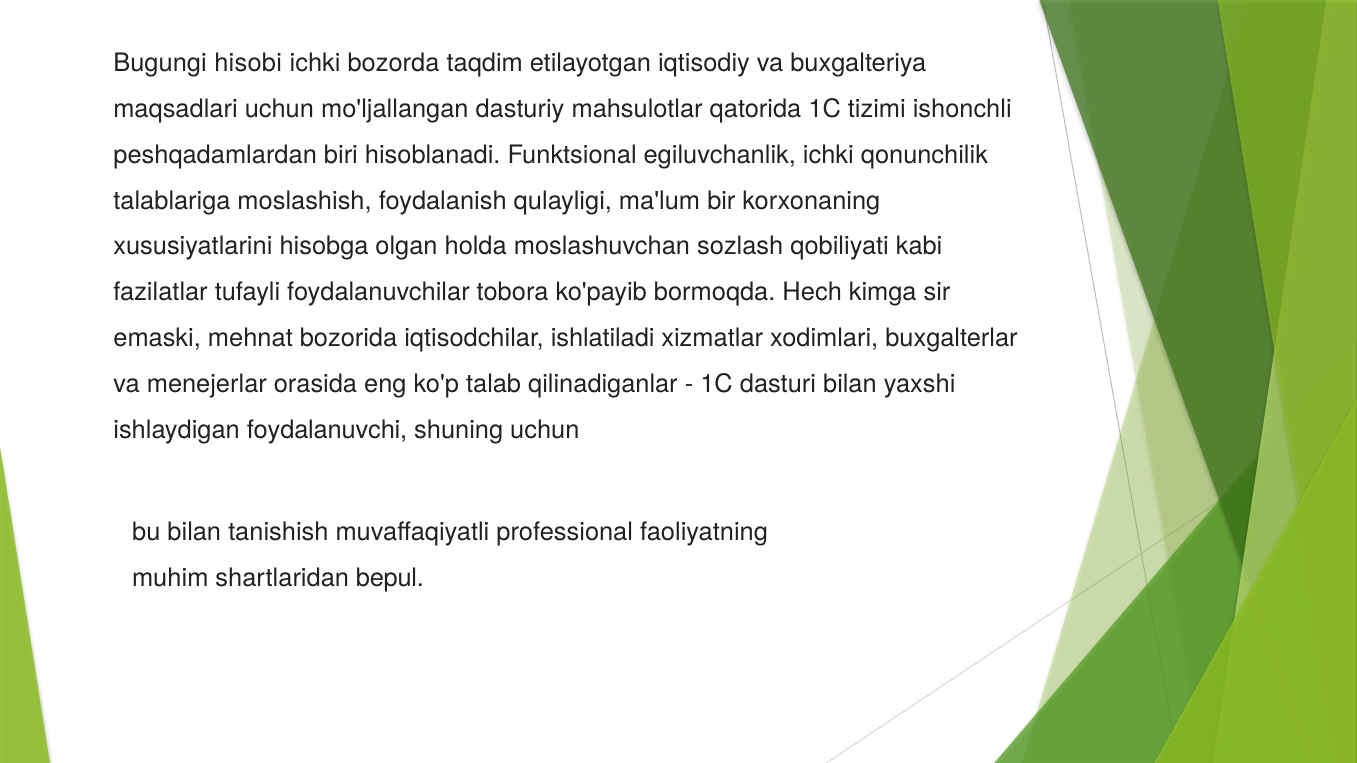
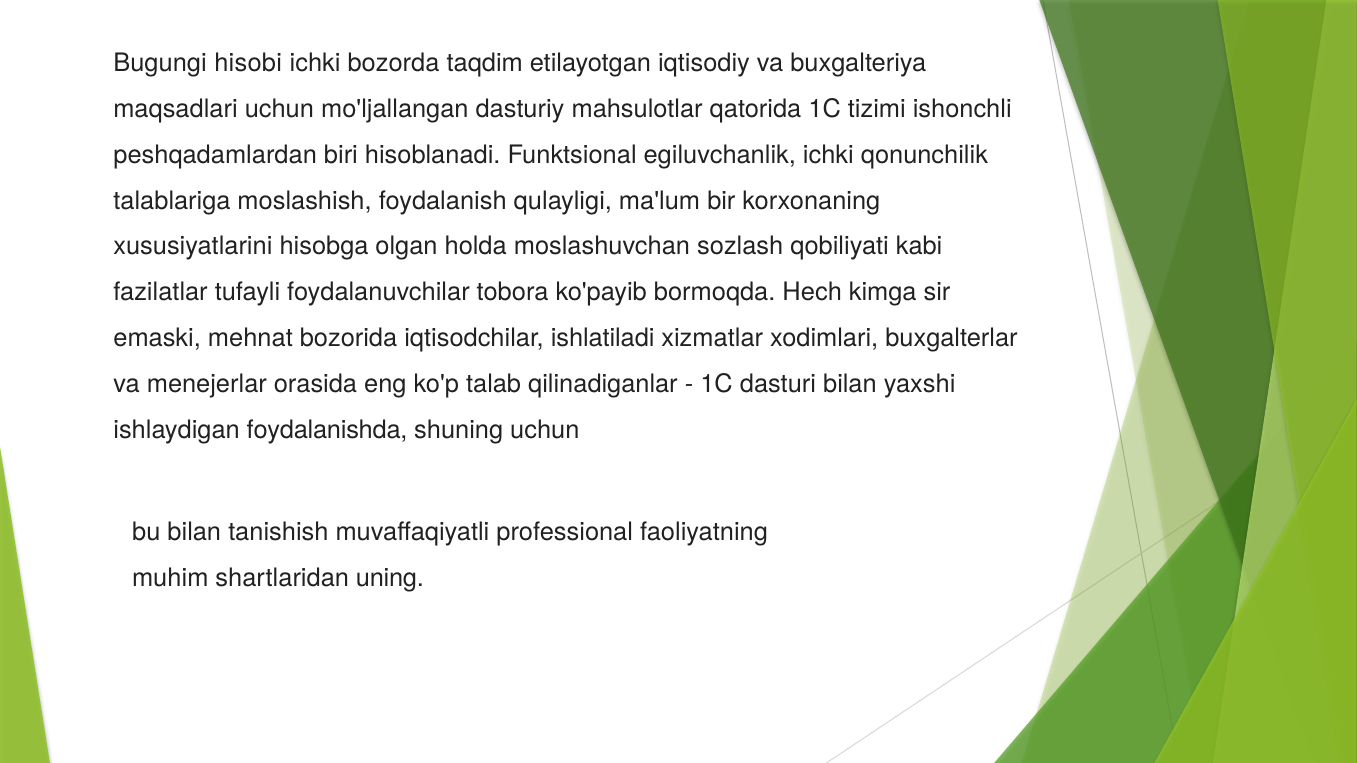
foydalanuvchi: foydalanuvchi -> foydalanishda
bepul: bepul -> uning
